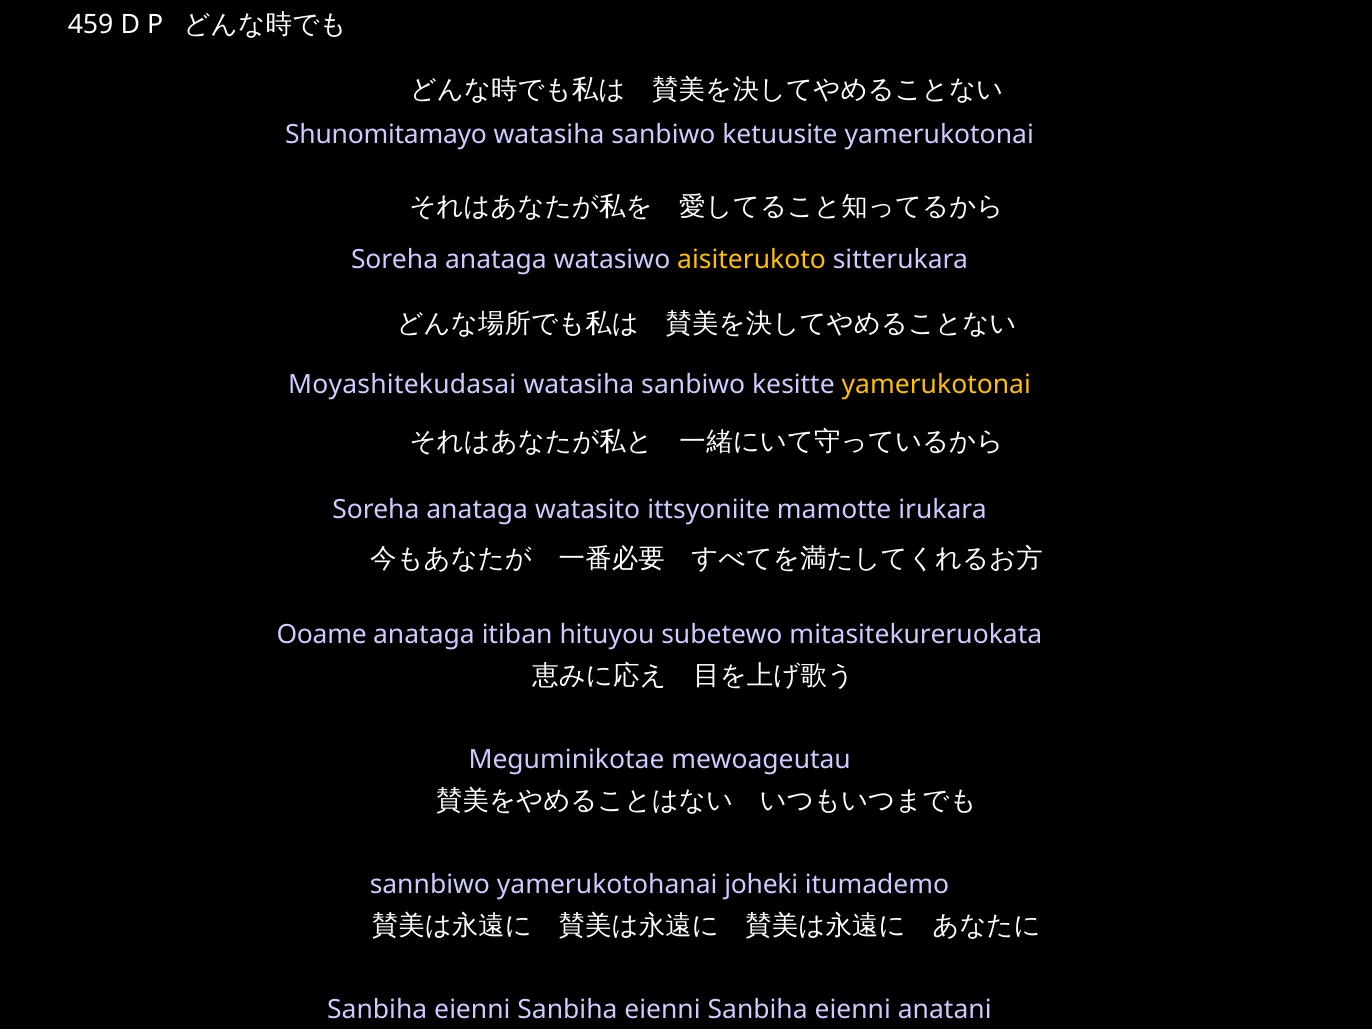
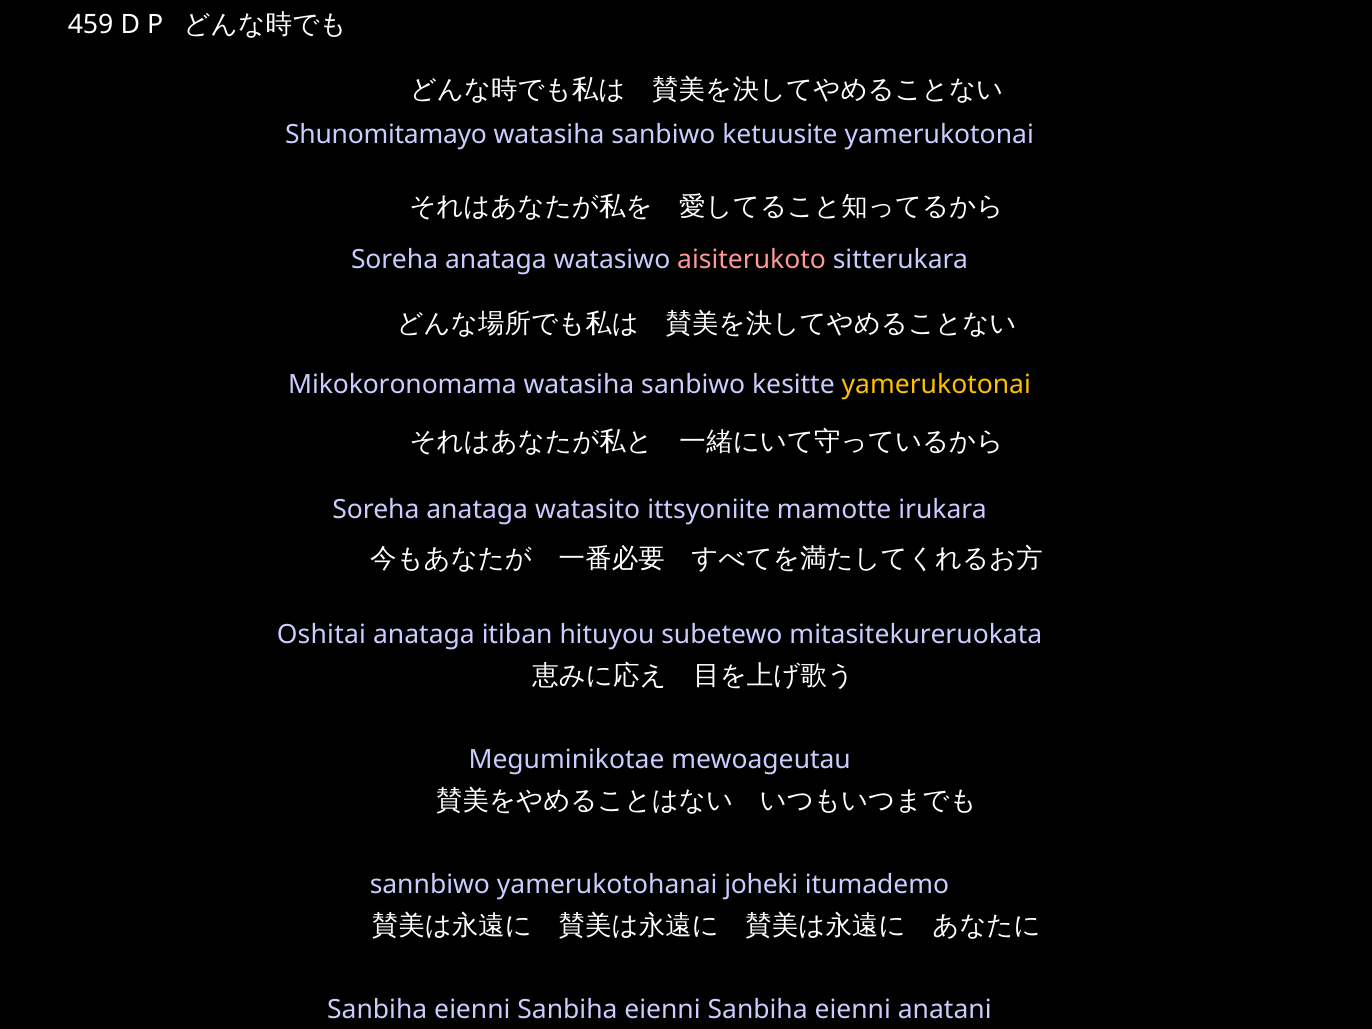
aisiterukoto colour: yellow -> pink
Moyashitekudasai: Moyashitekudasai -> Mikokoronomama
Ooame: Ooame -> Oshitai
